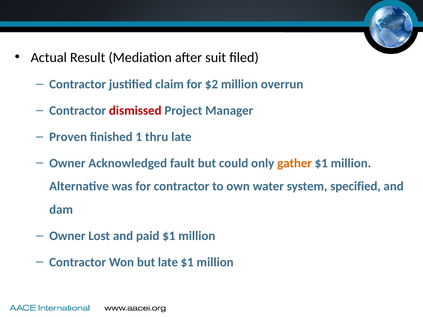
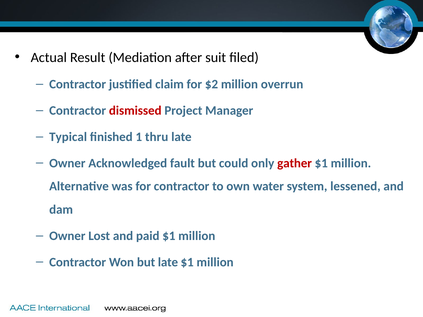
Proven: Proven -> Typical
gather colour: orange -> red
specified: specified -> lessened
